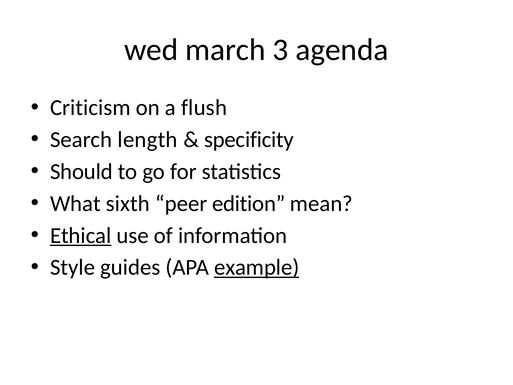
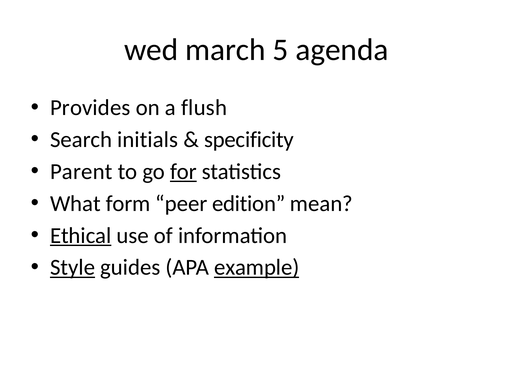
3: 3 -> 5
Criticism: Criticism -> Provides
length: length -> initials
Should: Should -> Parent
for underline: none -> present
sixth: sixth -> form
Style underline: none -> present
